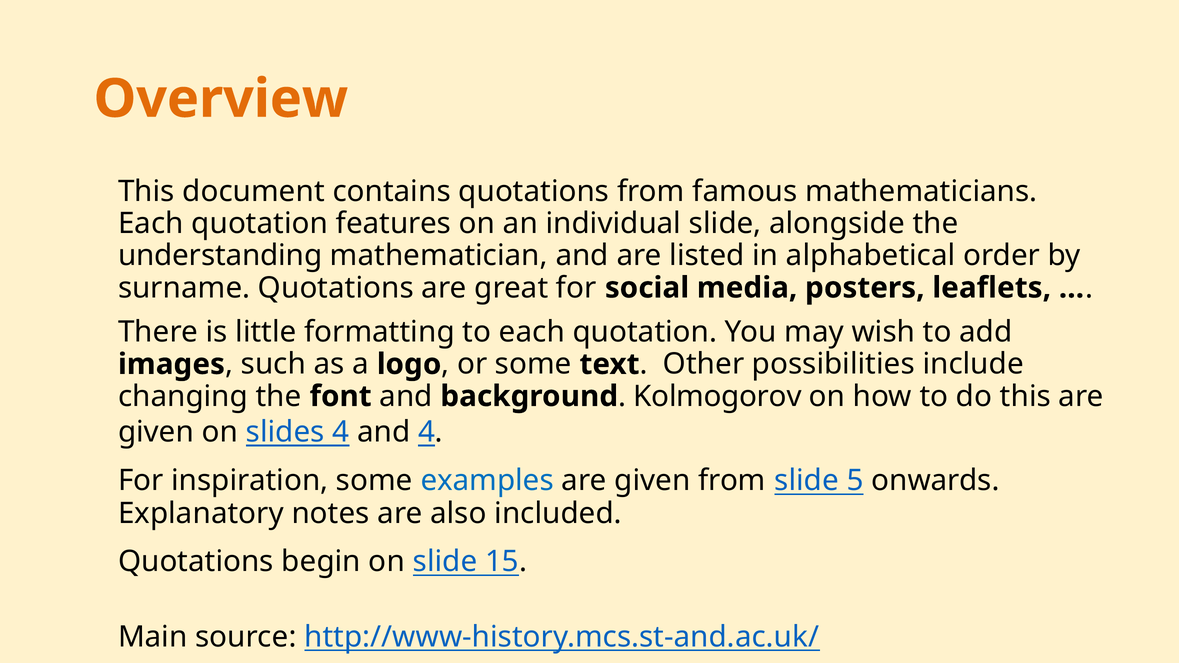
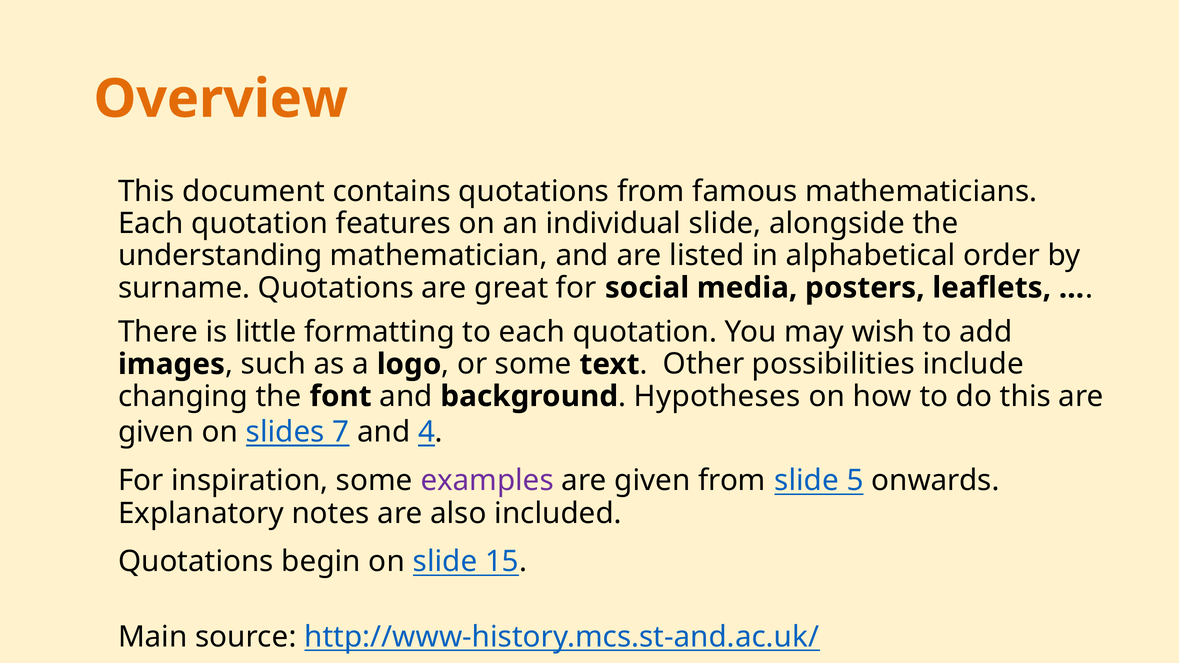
Kolmogorov: Kolmogorov -> Hypotheses
slides 4: 4 -> 7
examples colour: blue -> purple
